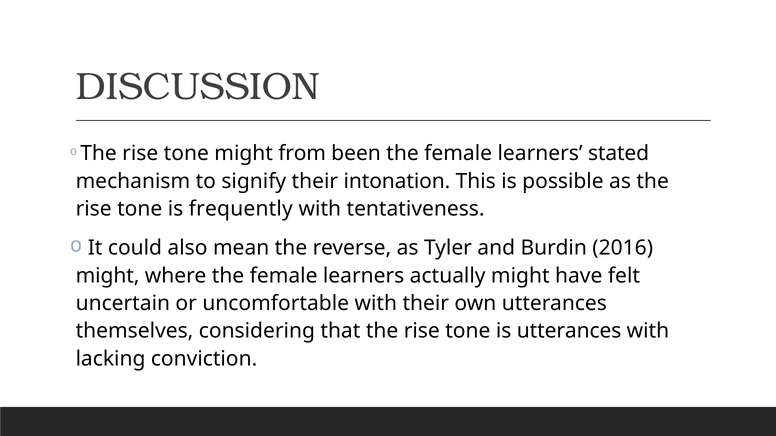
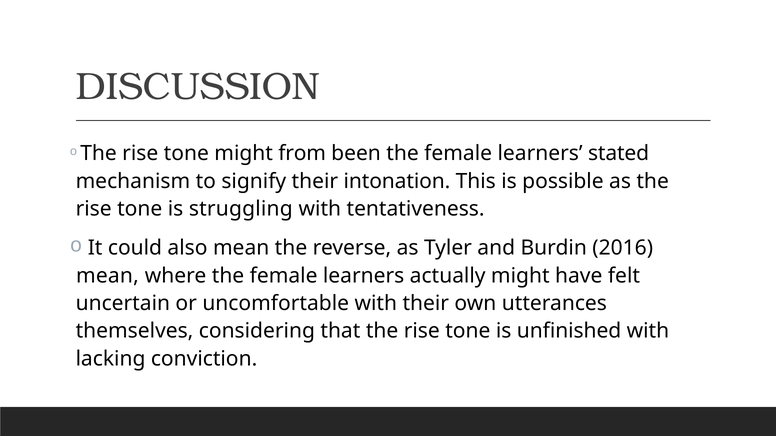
frequently: frequently -> struggling
might at (108, 276): might -> mean
is utterances: utterances -> unfinished
